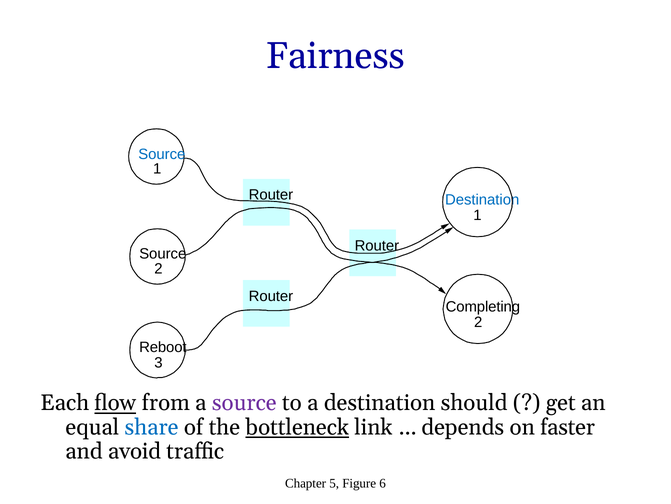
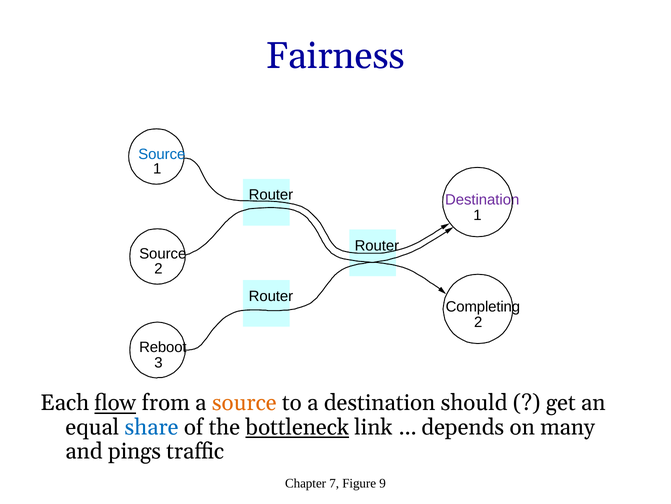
Destination at (482, 200) colour: blue -> purple
source at (244, 402) colour: purple -> orange
faster: faster -> many
avoid: avoid -> pings
5: 5 -> 7
6: 6 -> 9
